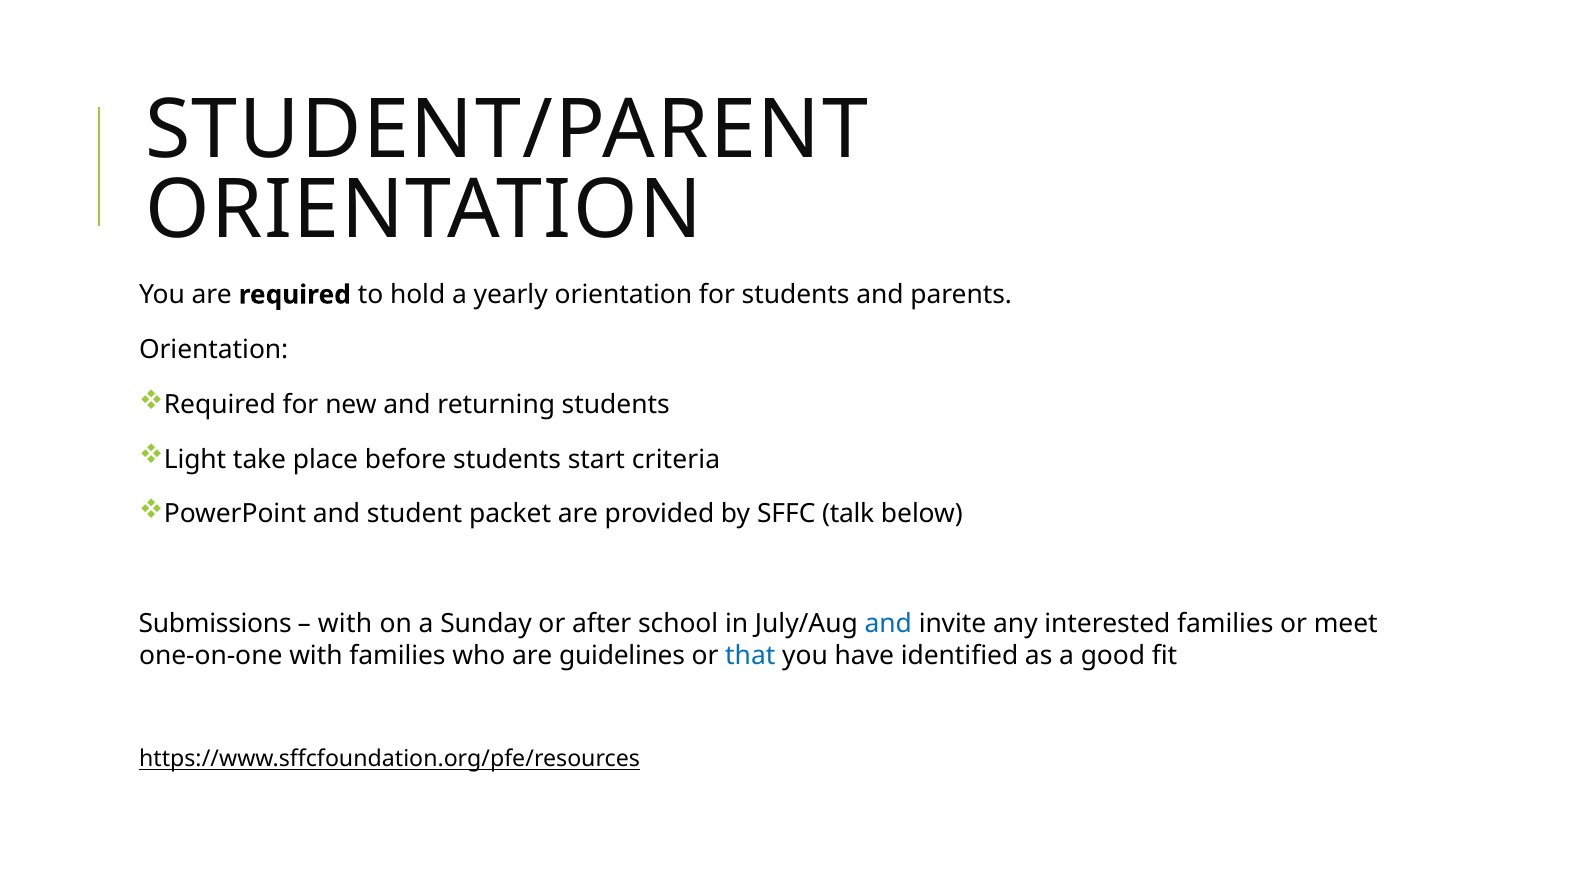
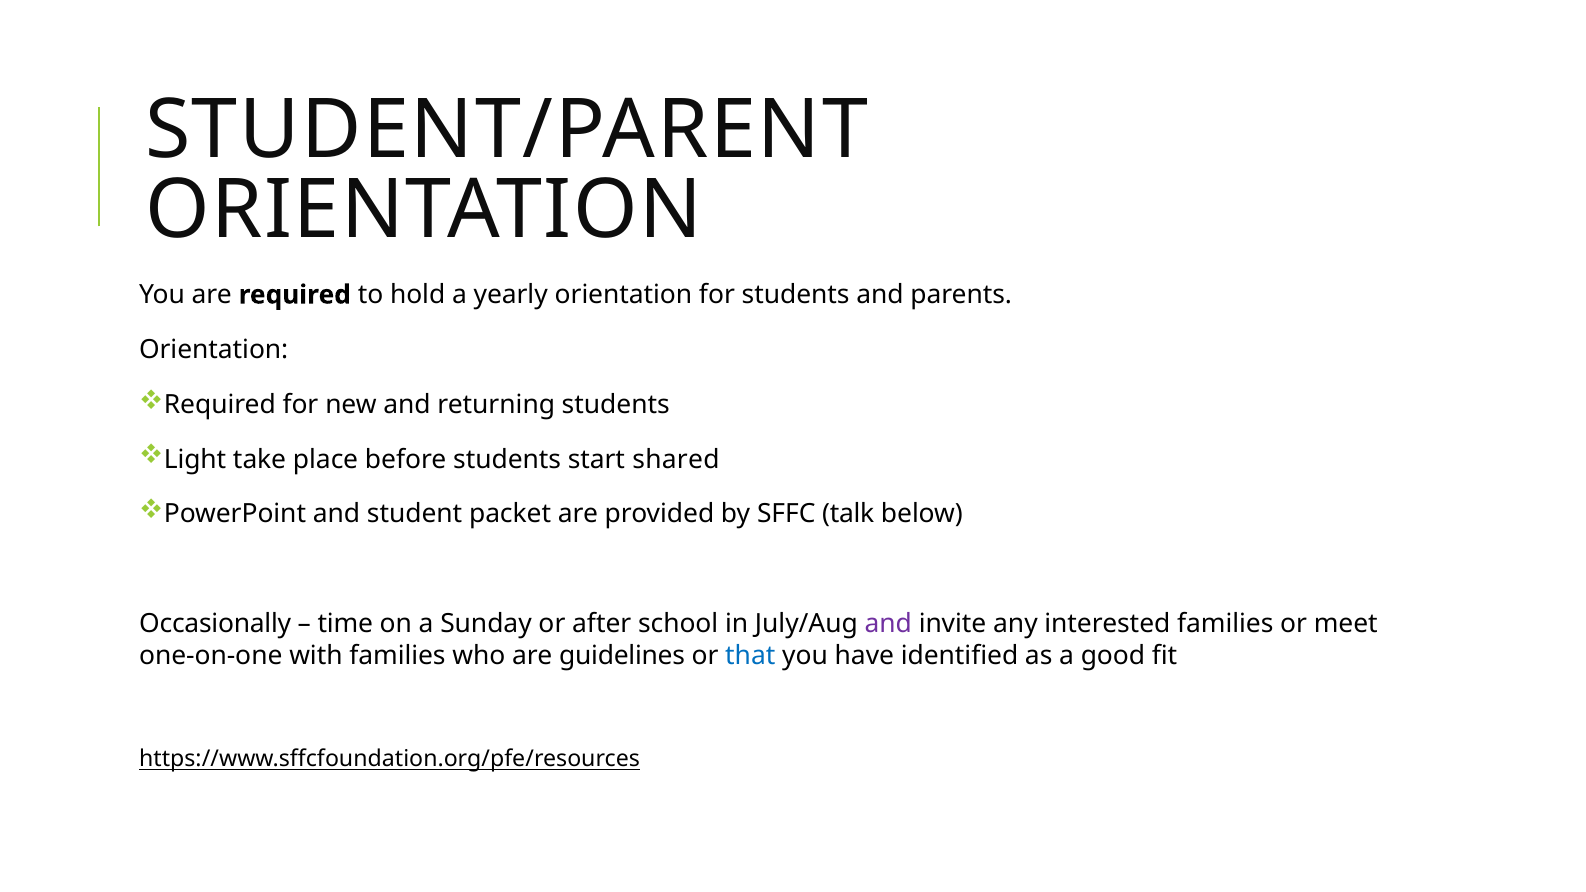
criteria: criteria -> shared
Submissions: Submissions -> Occasionally
with at (345, 624): with -> time
and at (888, 624) colour: blue -> purple
